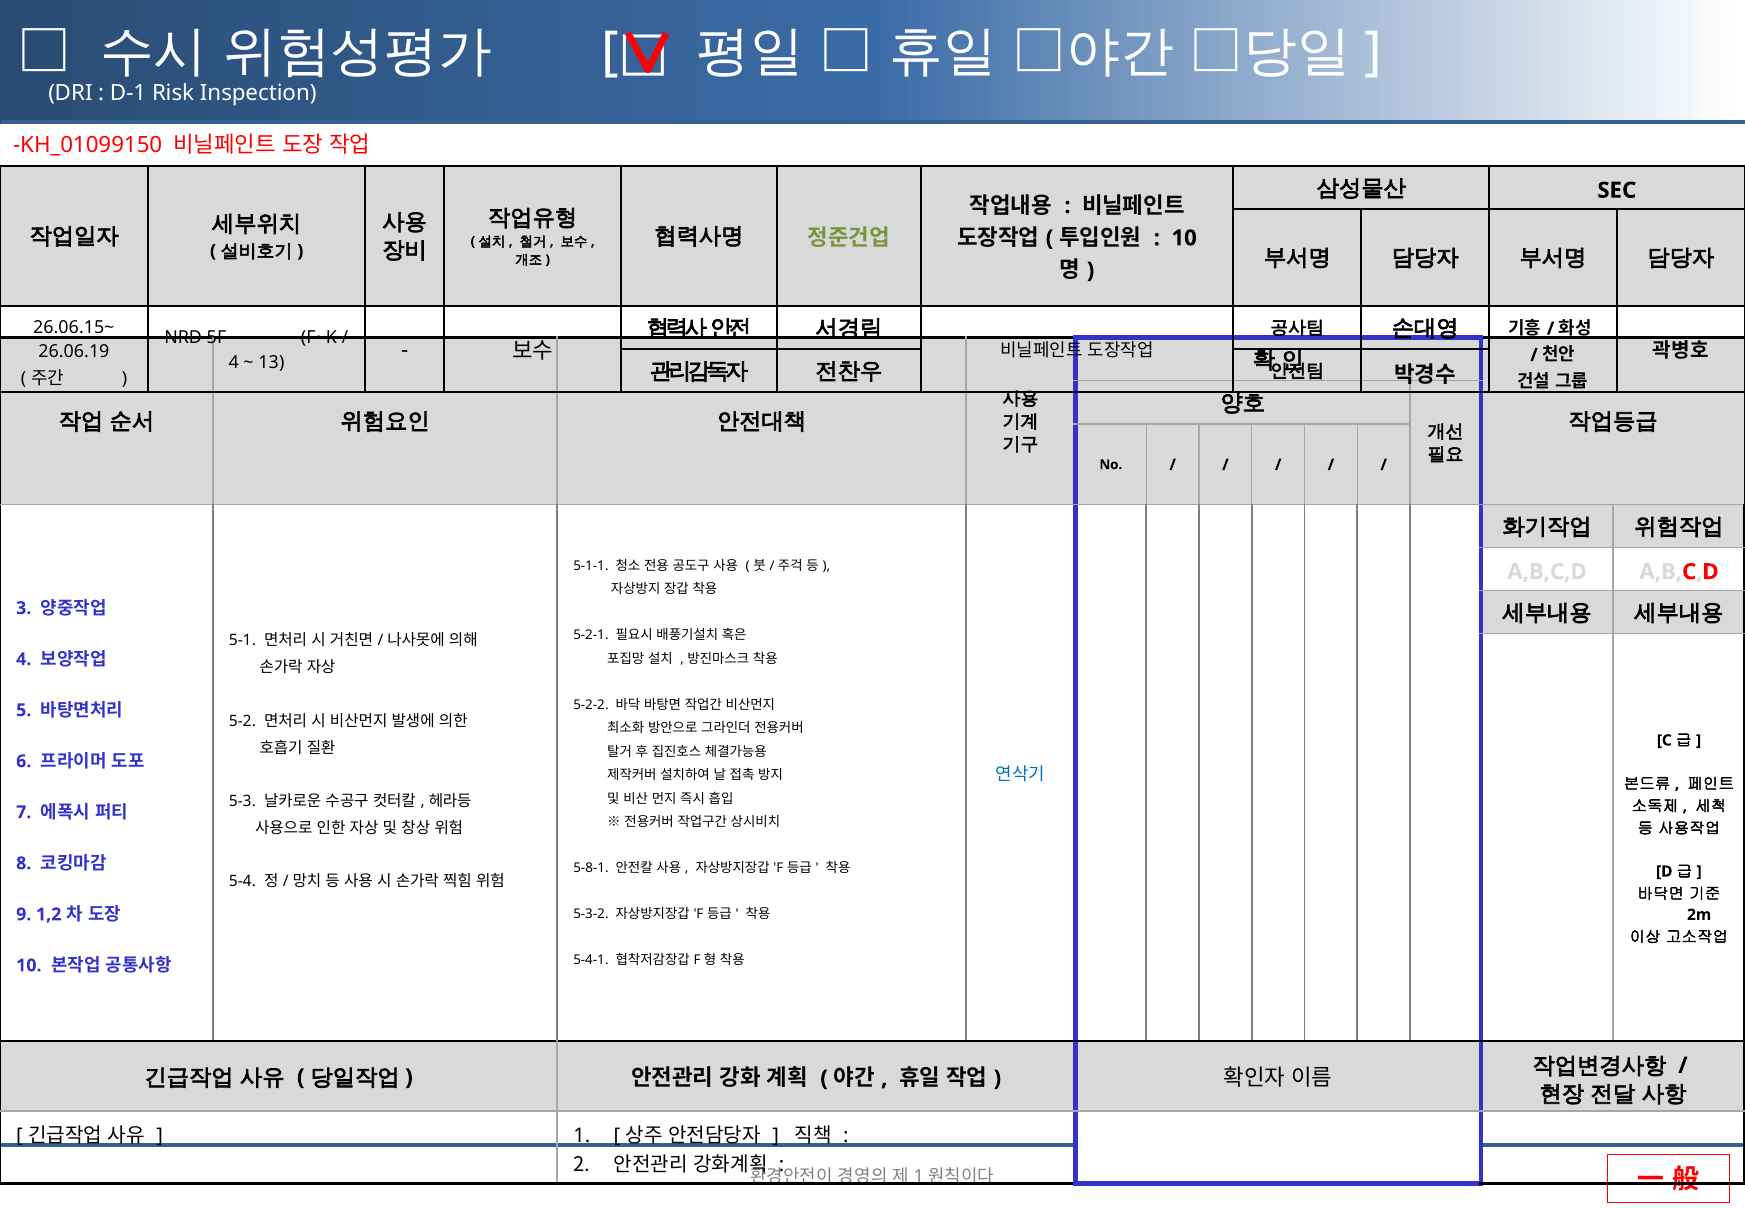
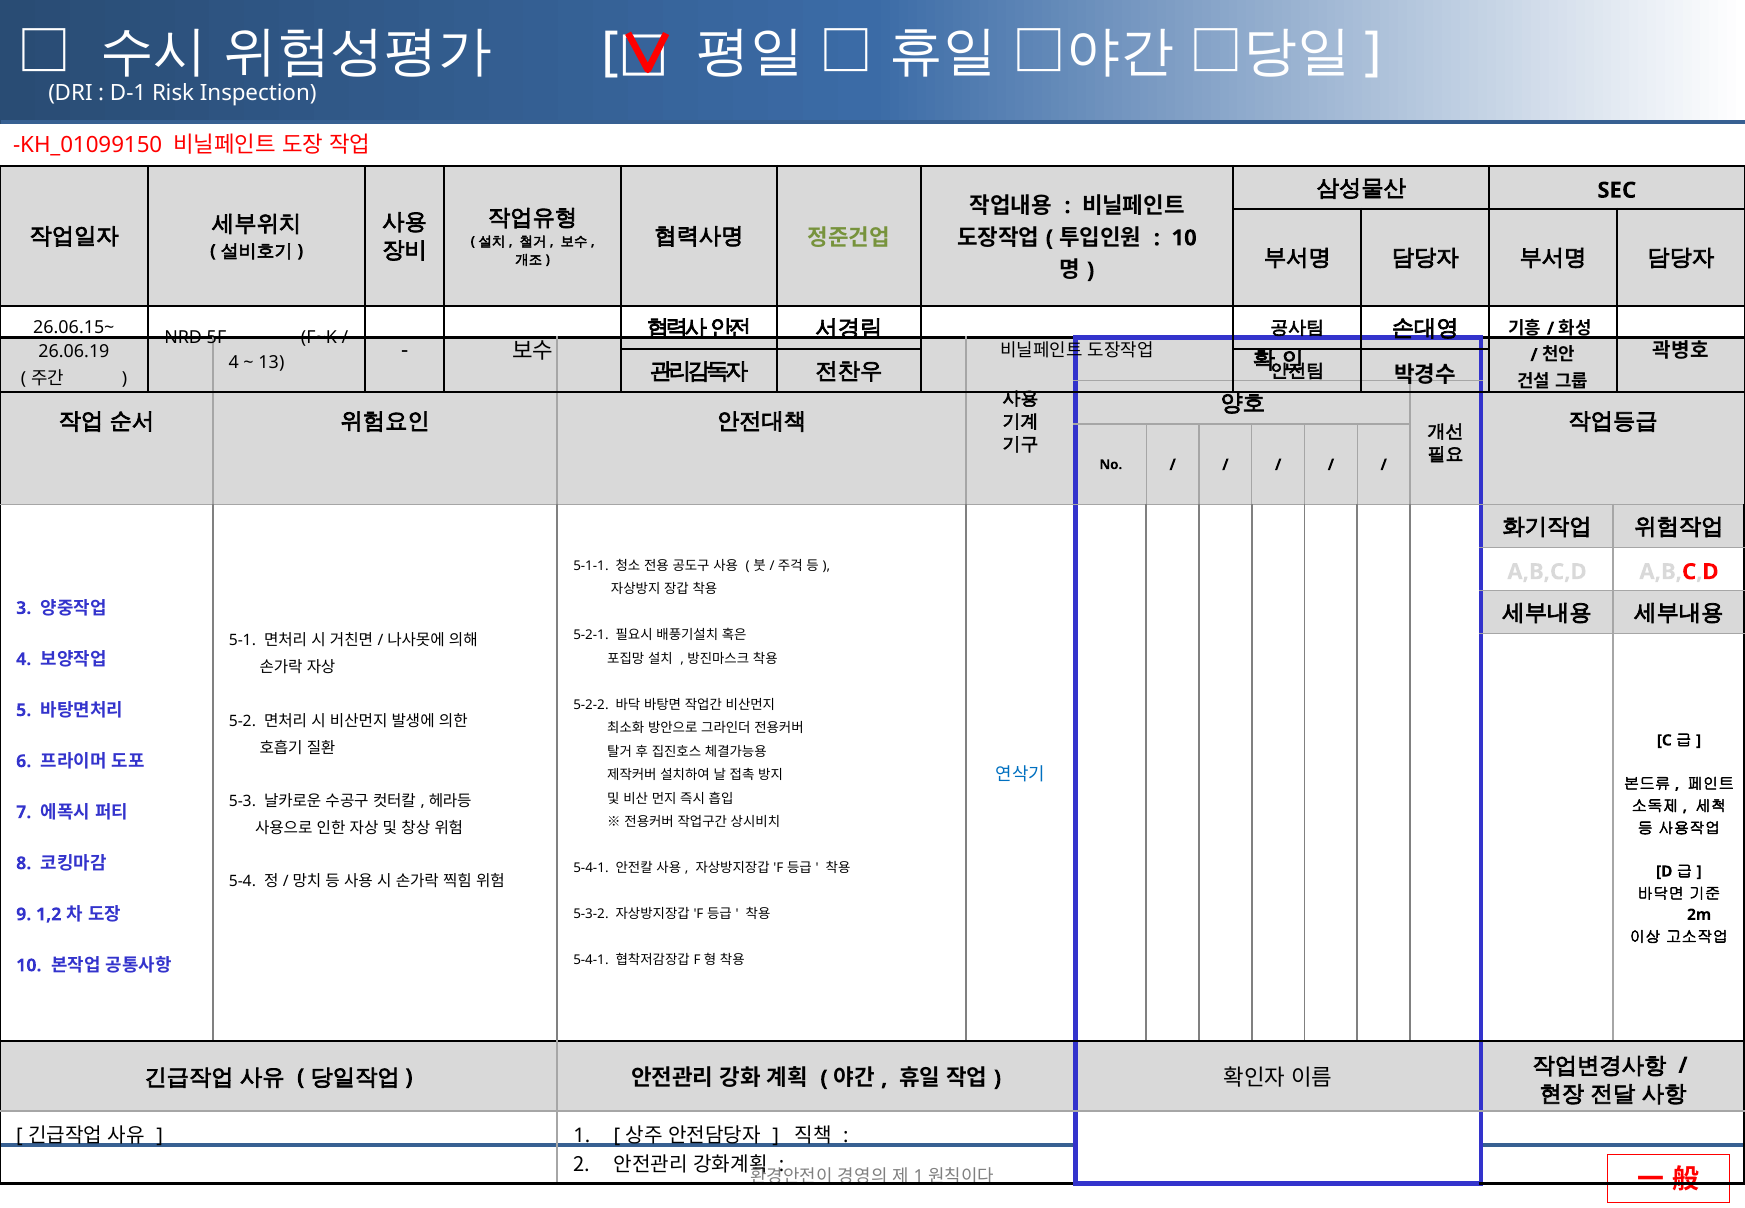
5-8-1 at (591, 868): 5-8-1 -> 5-4-1
